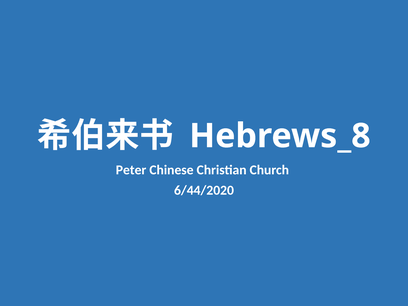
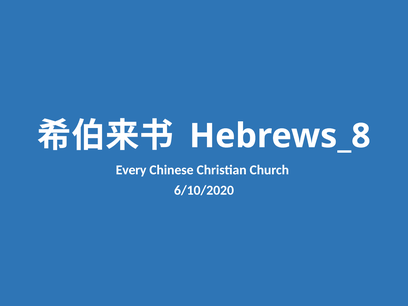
Peter: Peter -> Every
6/44/2020: 6/44/2020 -> 6/10/2020
